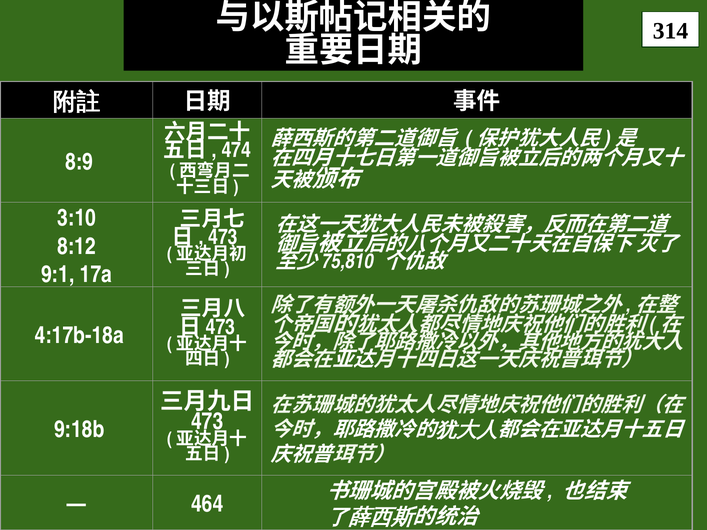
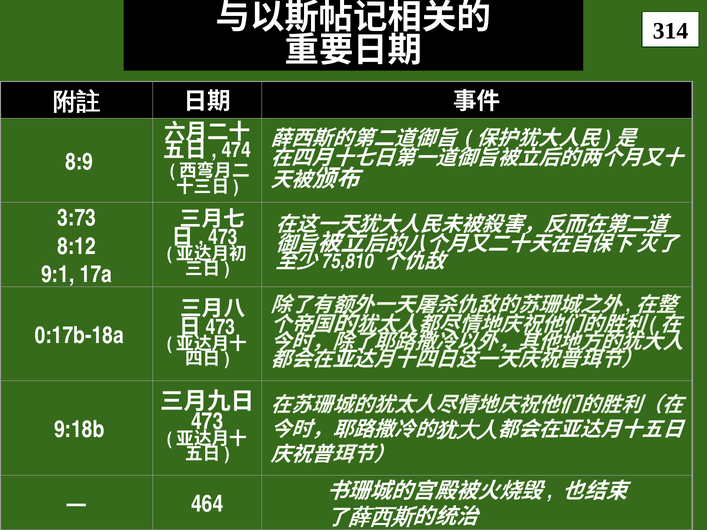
3:10: 3:10 -> 3:73
4:17b-18a: 4:17b-18a -> 0:17b-18a
